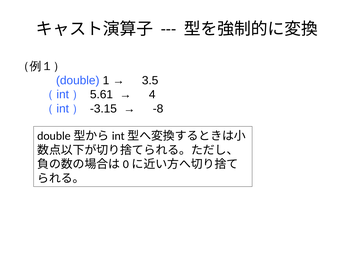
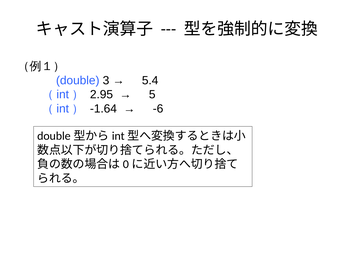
1: 1 -> 3
3.5: 3.5 -> 5.4
5.61: 5.61 -> 2.95
4: 4 -> 5
-3.15: -3.15 -> -1.64
-8: -8 -> -6
